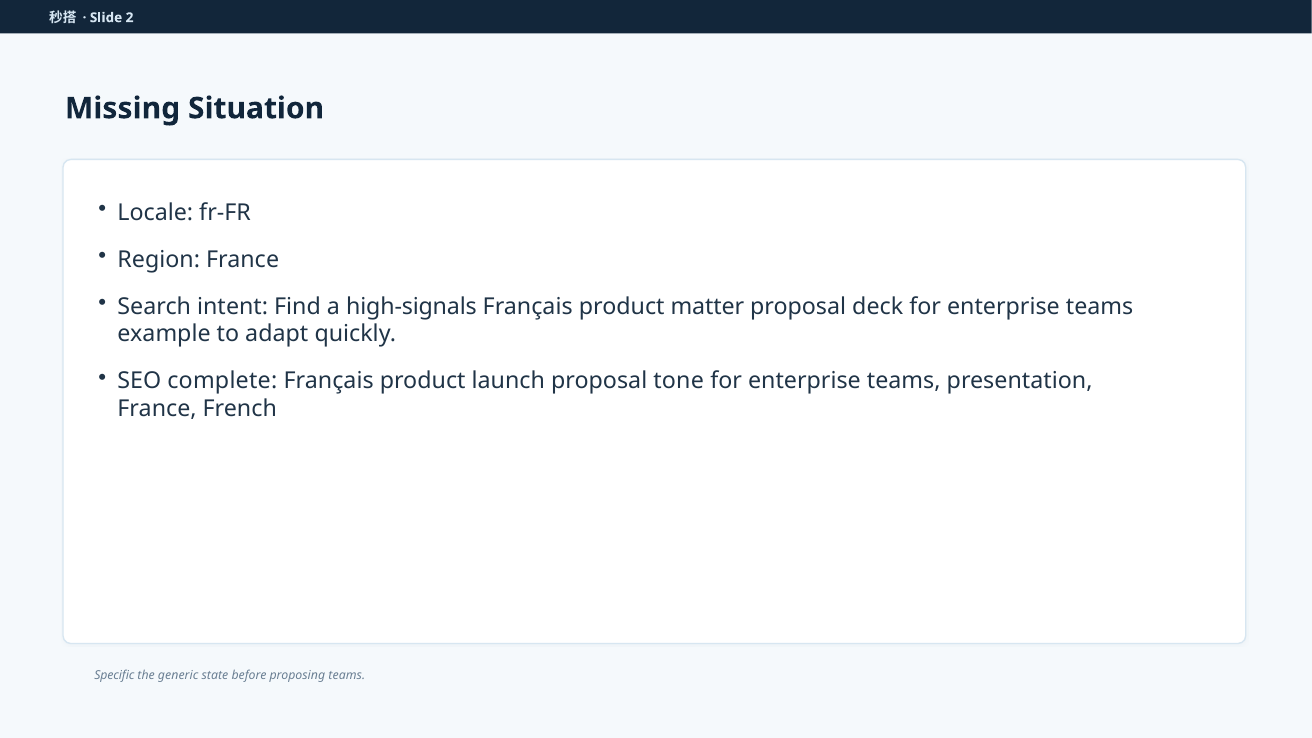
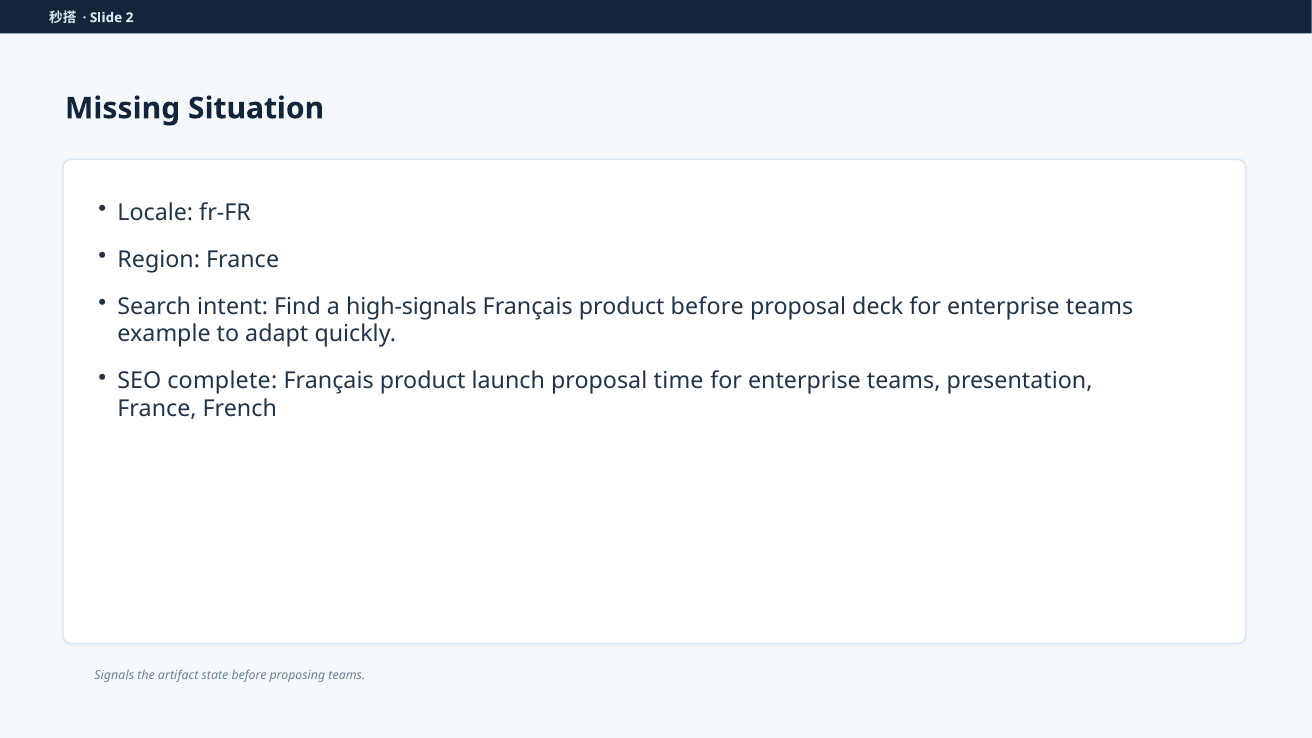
product matter: matter -> before
tone: tone -> time
Specific: Specific -> Signals
generic: generic -> artifact
